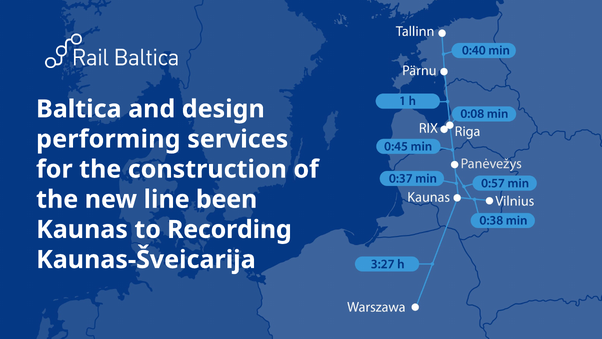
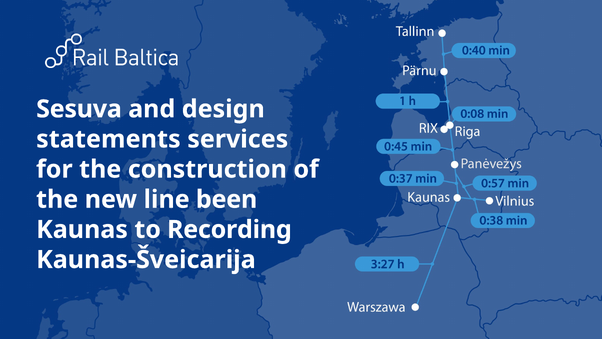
Baltica: Baltica -> Sesuva
performing: performing -> statements
